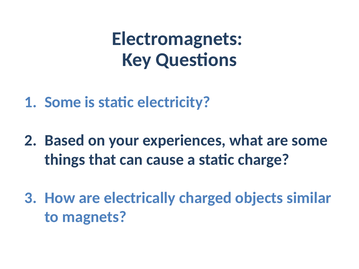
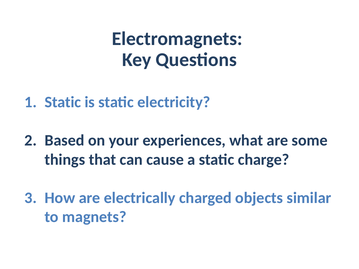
Some at (63, 102): Some -> Static
